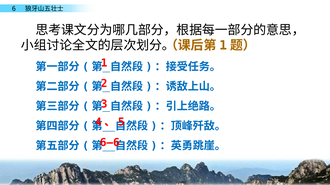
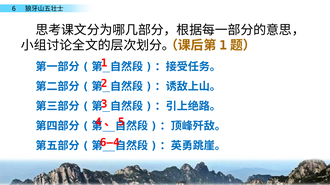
6—6: 6—6 -> 6—4
